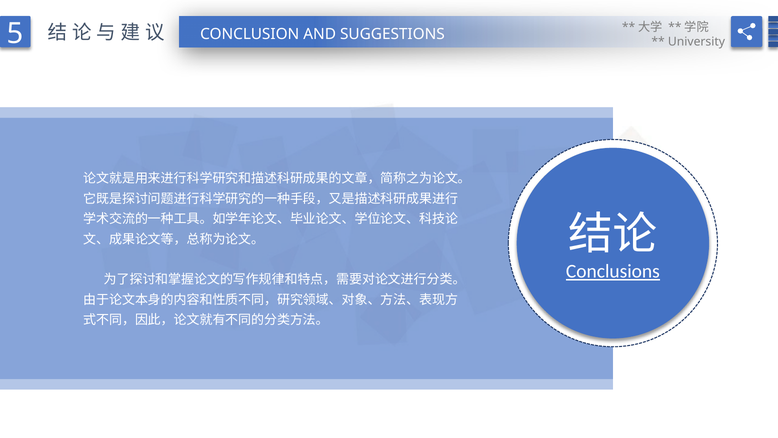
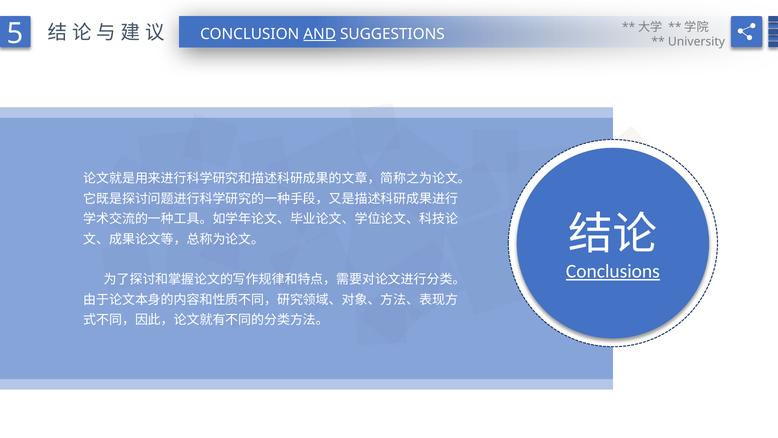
AND underline: none -> present
